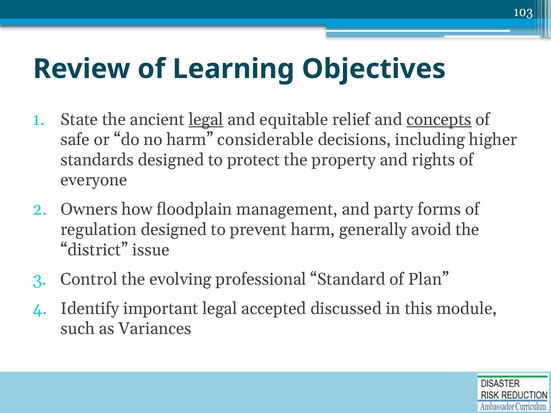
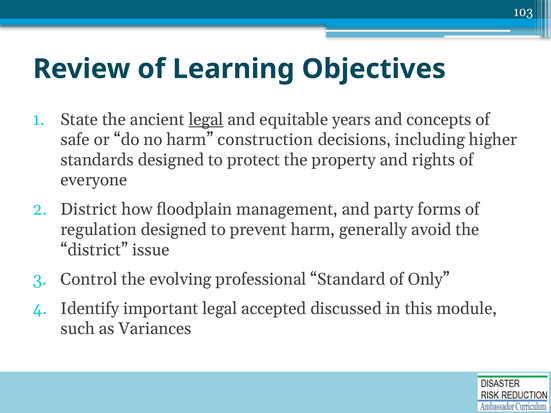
relief: relief -> years
concepts underline: present -> none
considerable: considerable -> construction
Owners at (89, 210): Owners -> District
Plan: Plan -> Only
